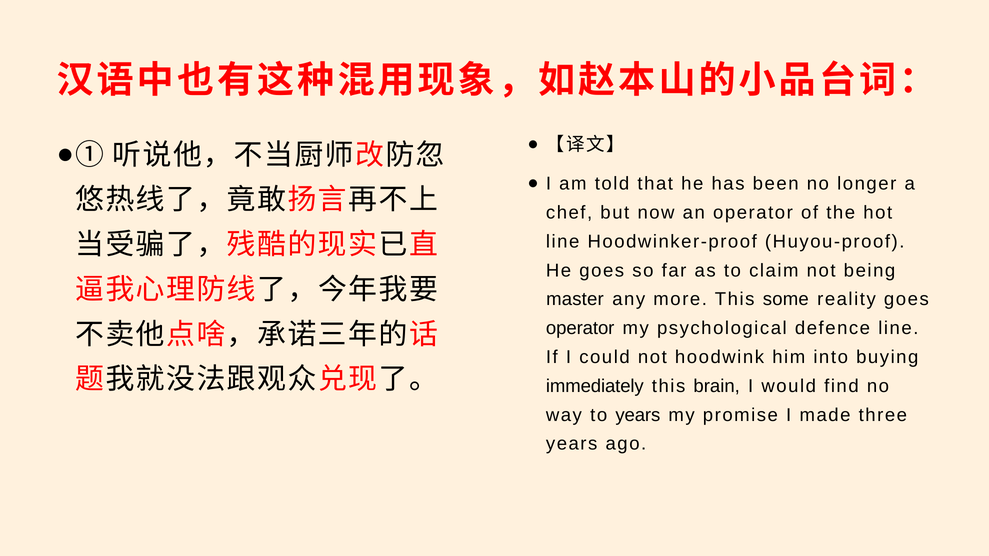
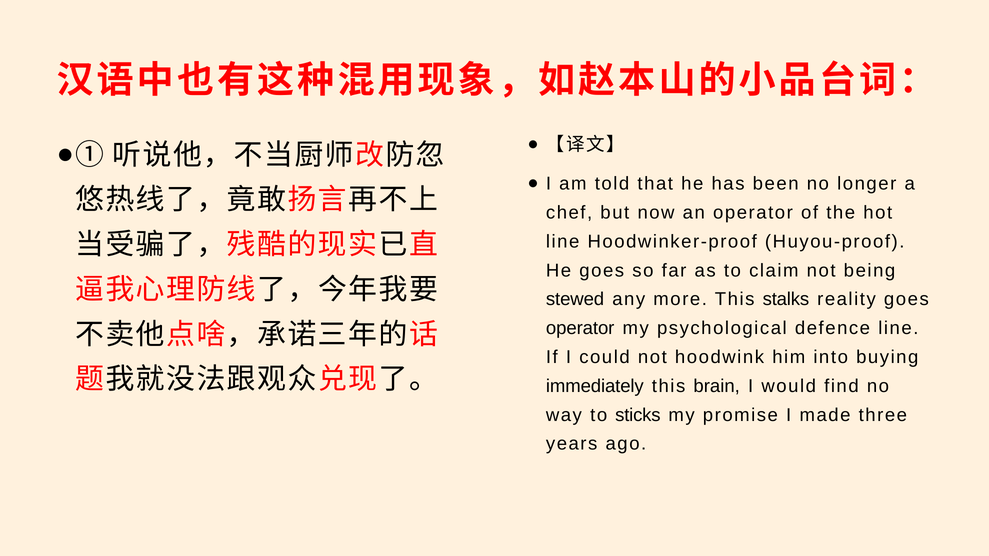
master: master -> stewed
some: some -> stalks
to years: years -> sticks
